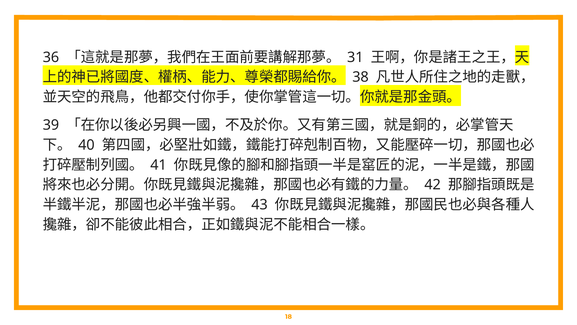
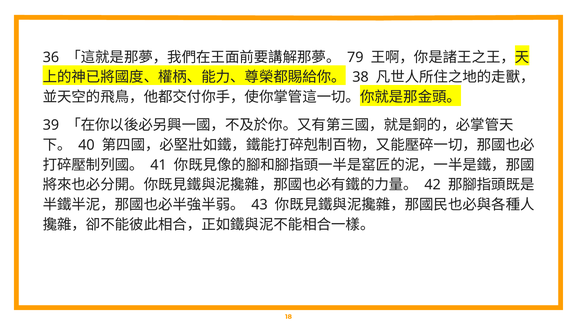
31: 31 -> 79
